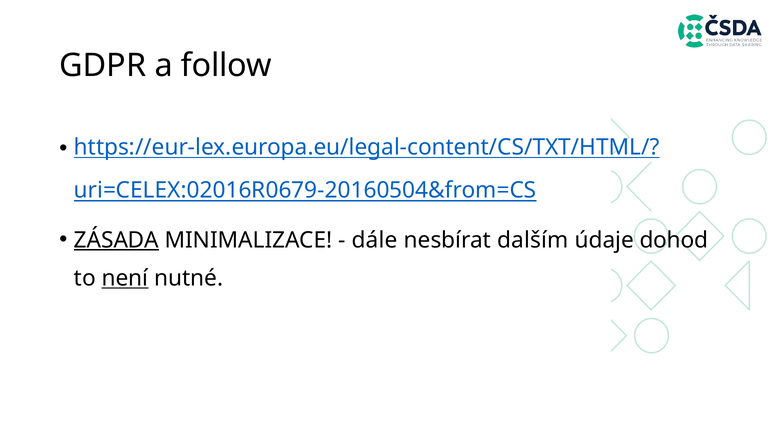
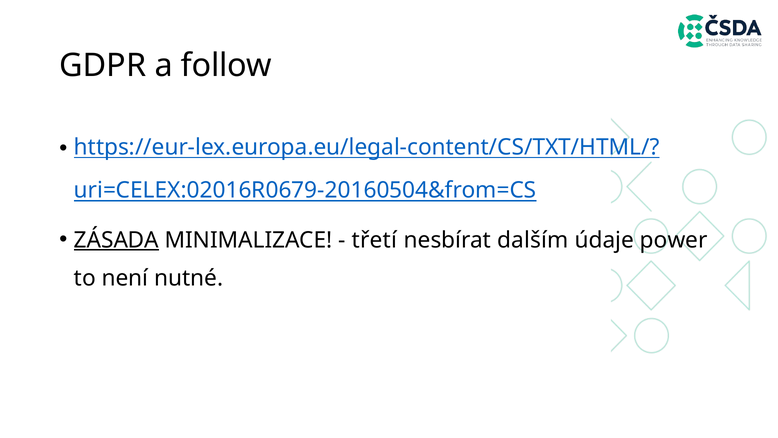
dále: dále -> třetí
dohod: dohod -> power
není underline: present -> none
